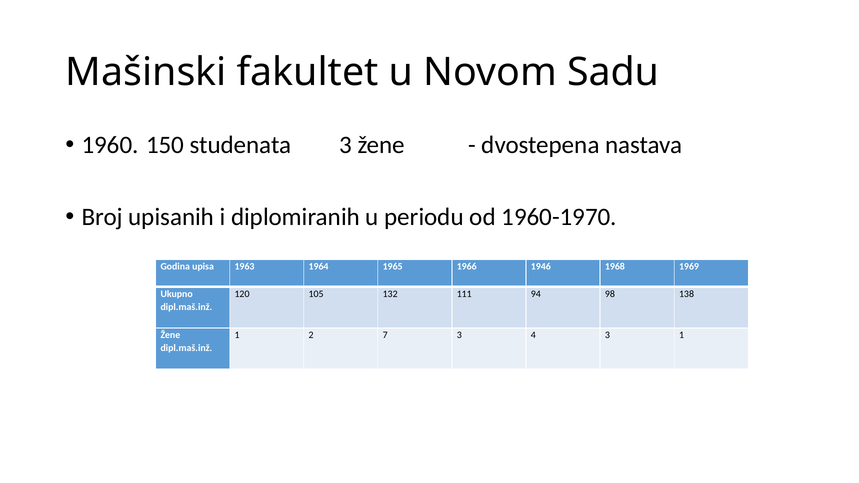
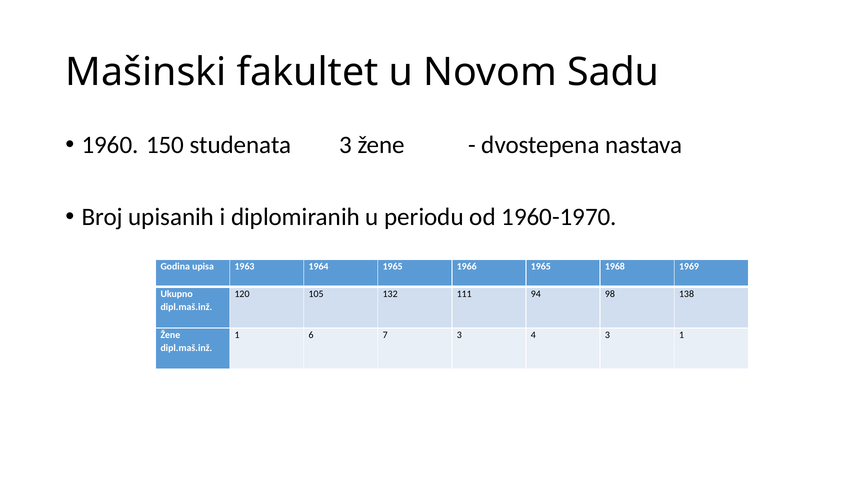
1966 1946: 1946 -> 1965
2: 2 -> 6
